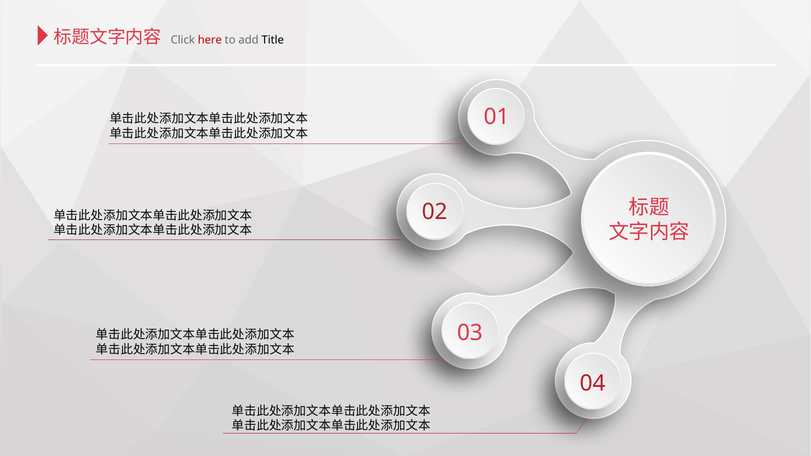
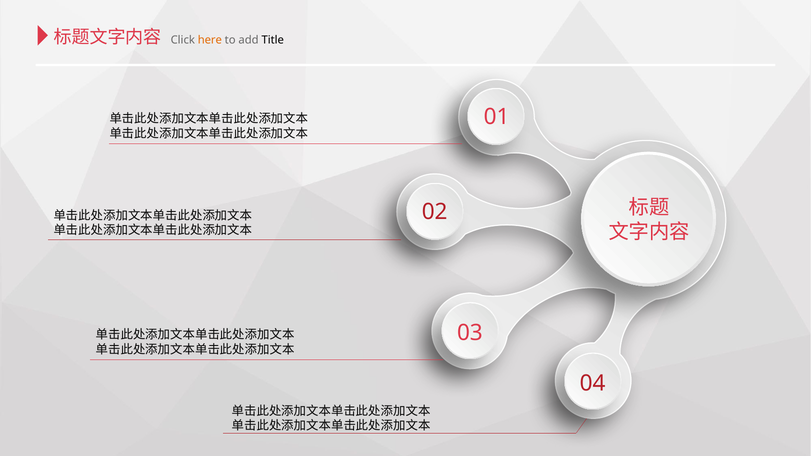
here colour: red -> orange
